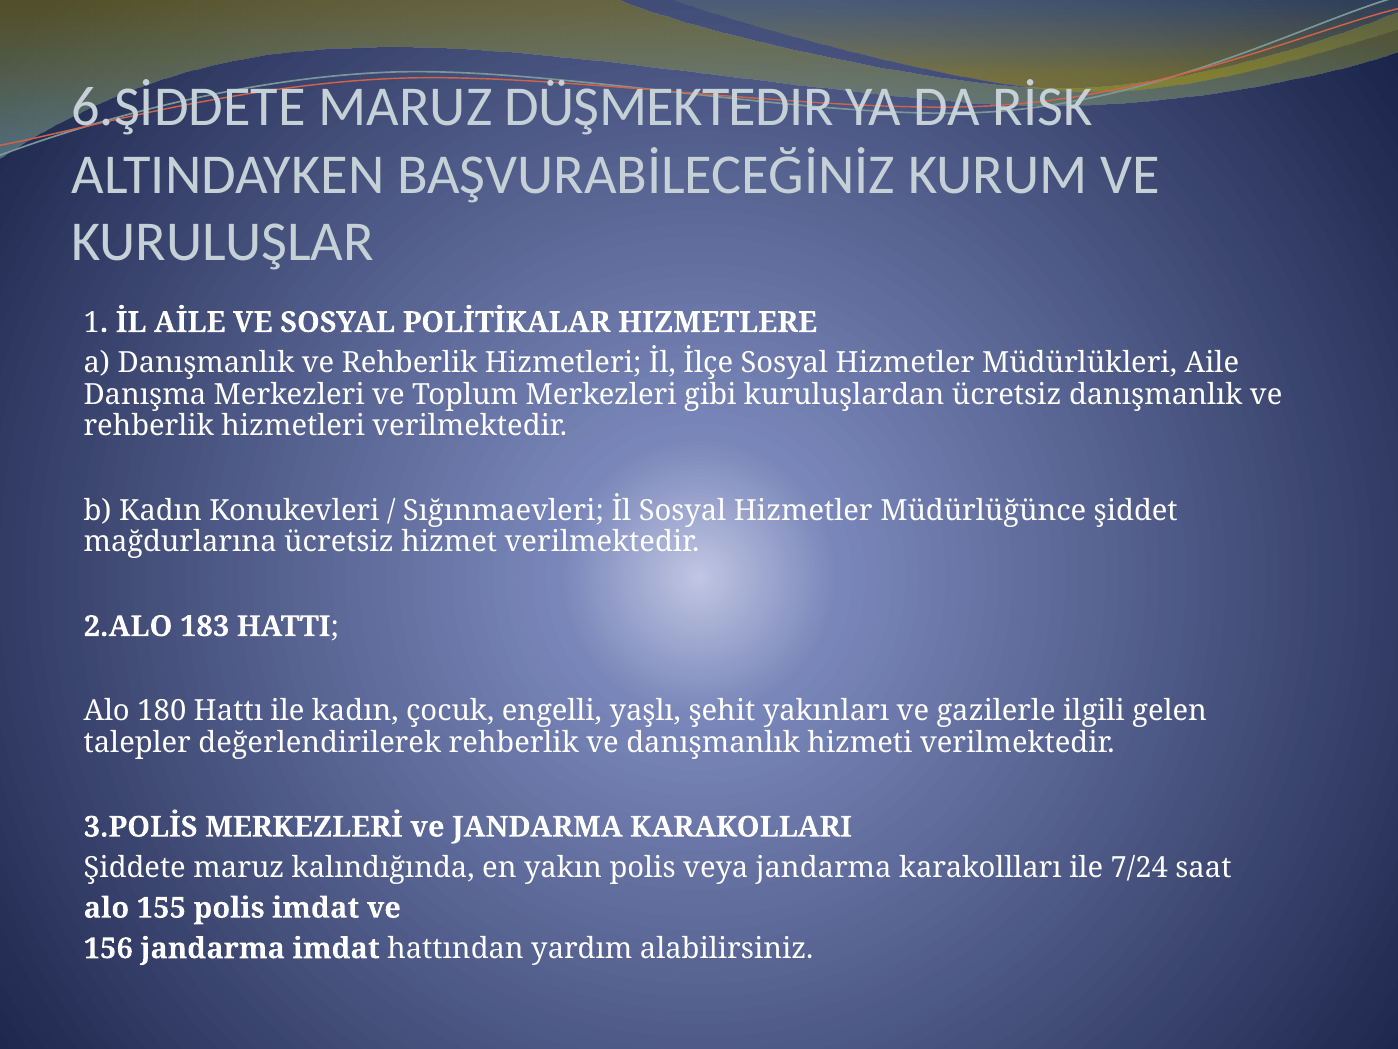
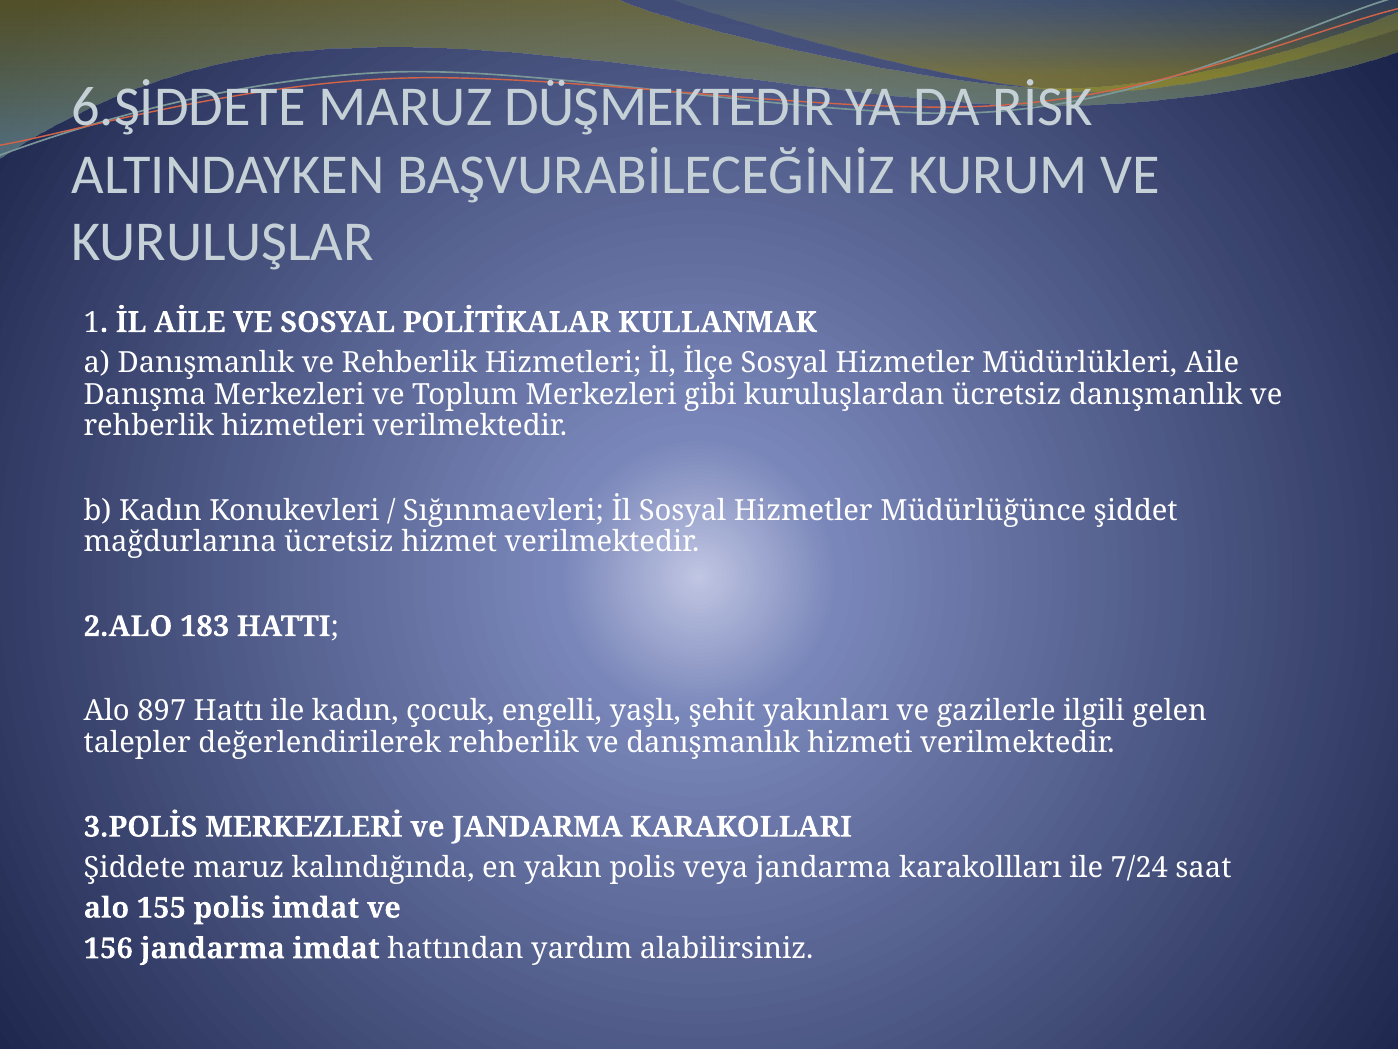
HIZMETLERE: HIZMETLERE -> KULLANMAK
180: 180 -> 897
